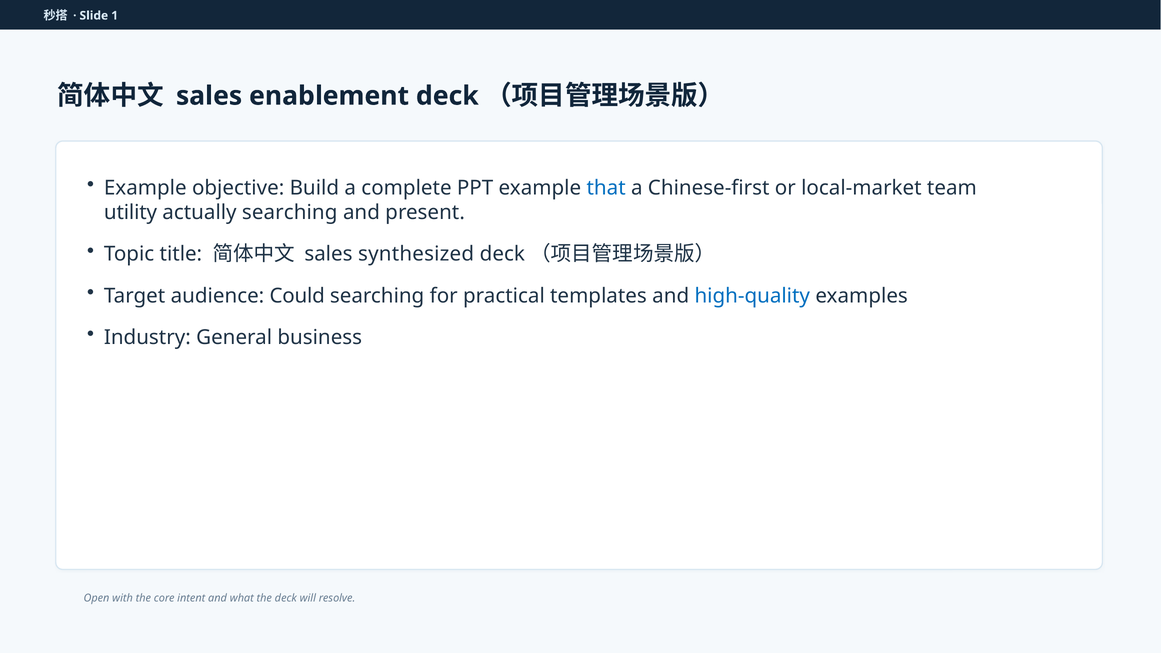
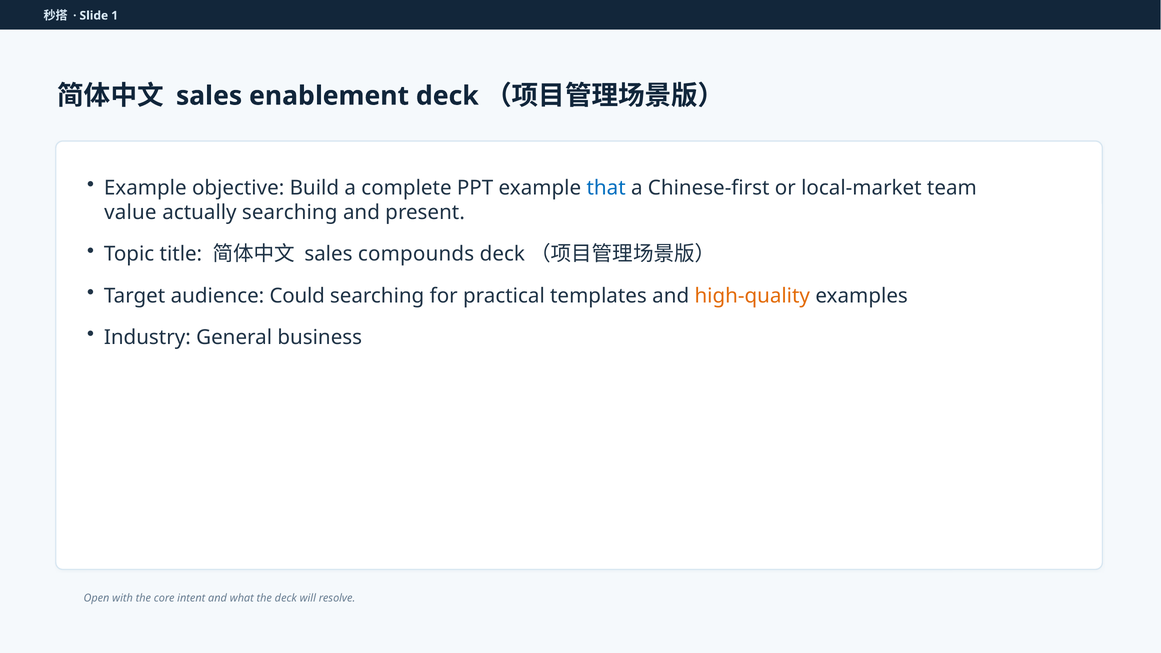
utility: utility -> value
synthesized: synthesized -> compounds
high-quality colour: blue -> orange
